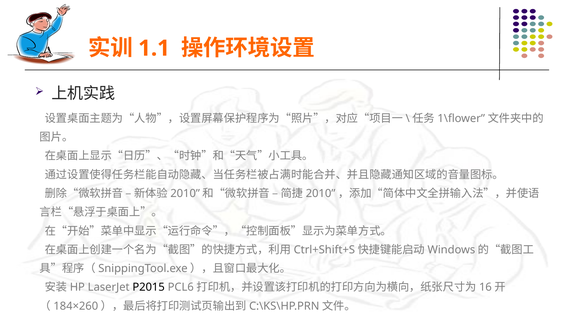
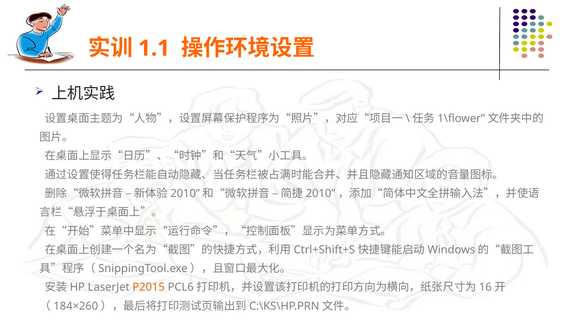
P2015 colour: black -> orange
